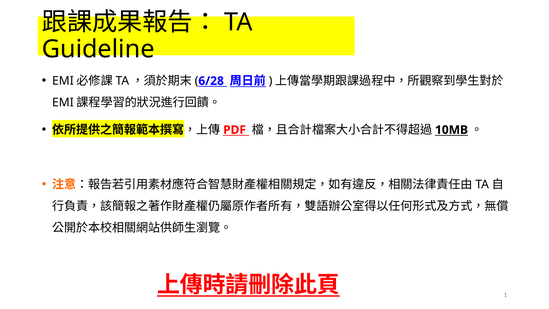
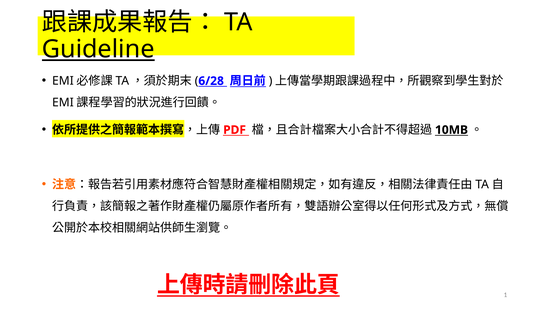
Guideline underline: none -> present
